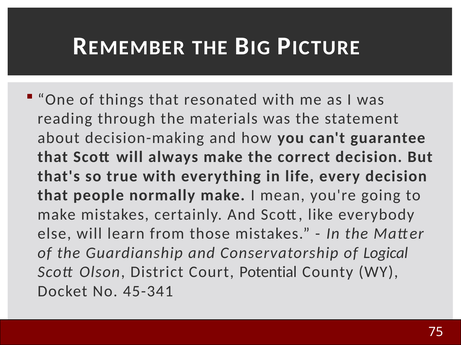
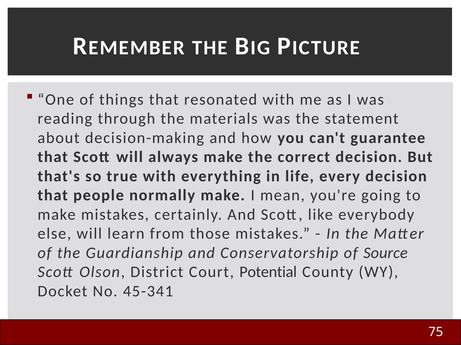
Logical: Logical -> Source
